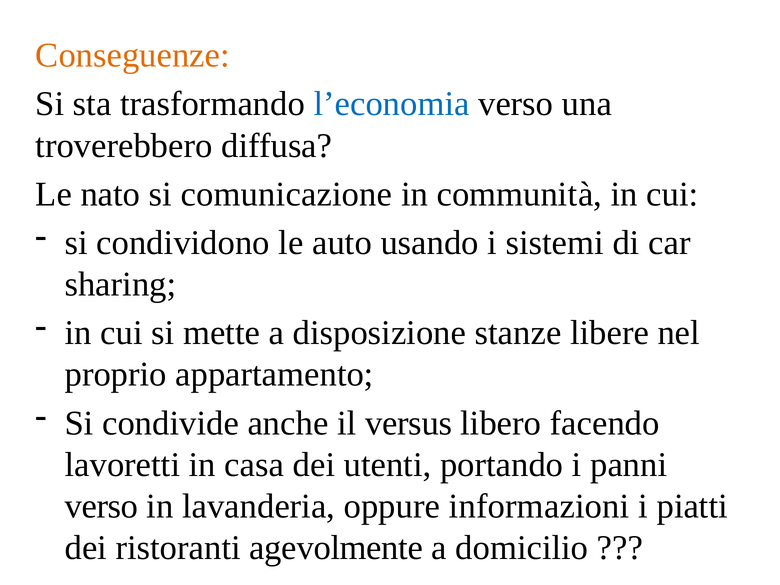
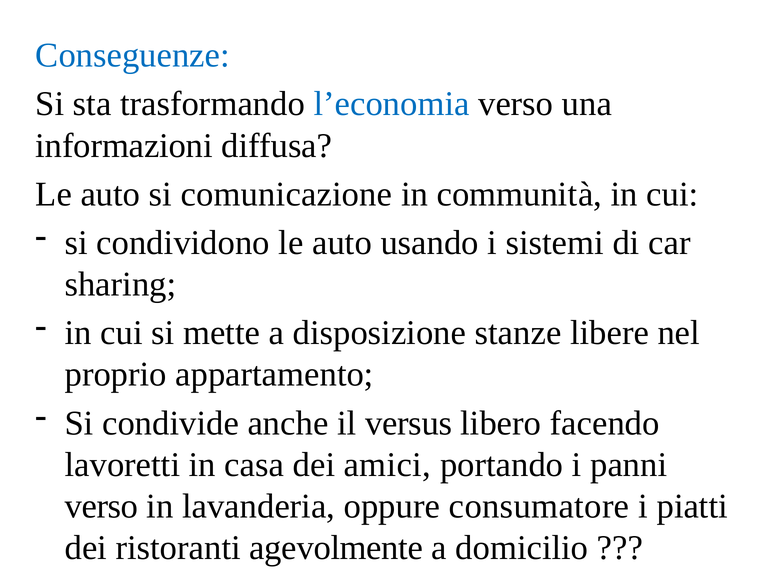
Conseguenze colour: orange -> blue
troverebbero: troverebbero -> informazioni
nato at (110, 194): nato -> auto
utenti: utenti -> amici
informazioni: informazioni -> consumatore
